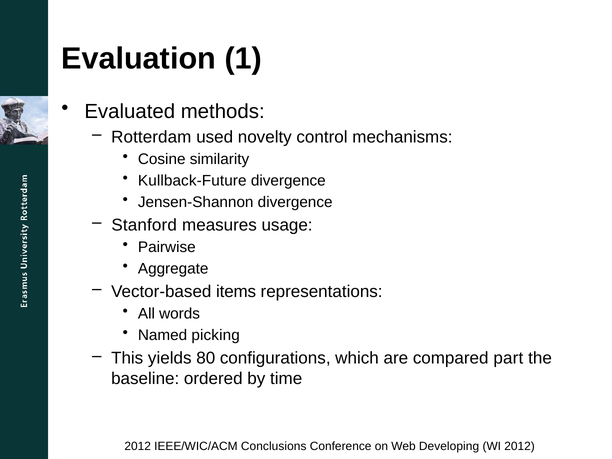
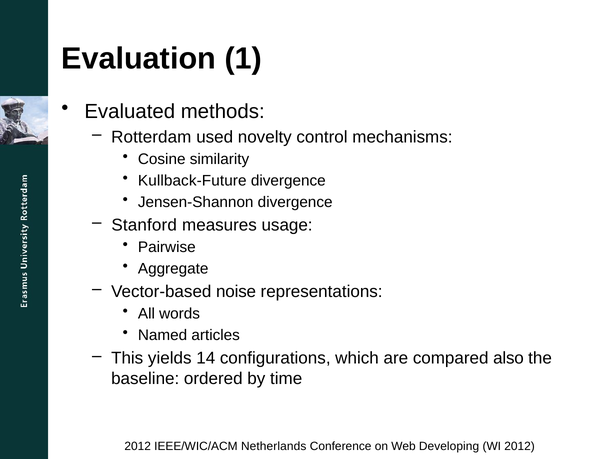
items: items -> noise
picking: picking -> articles
80: 80 -> 14
part: part -> also
Conclusions: Conclusions -> Netherlands
